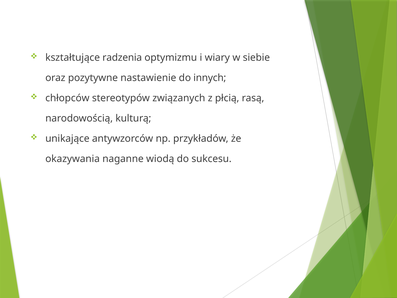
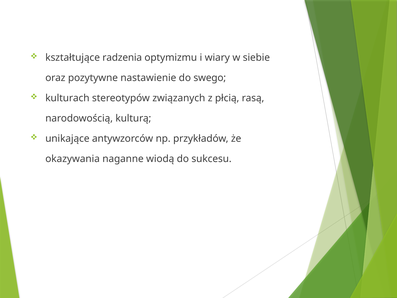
innych: innych -> swego
chłopców: chłopców -> kulturach
